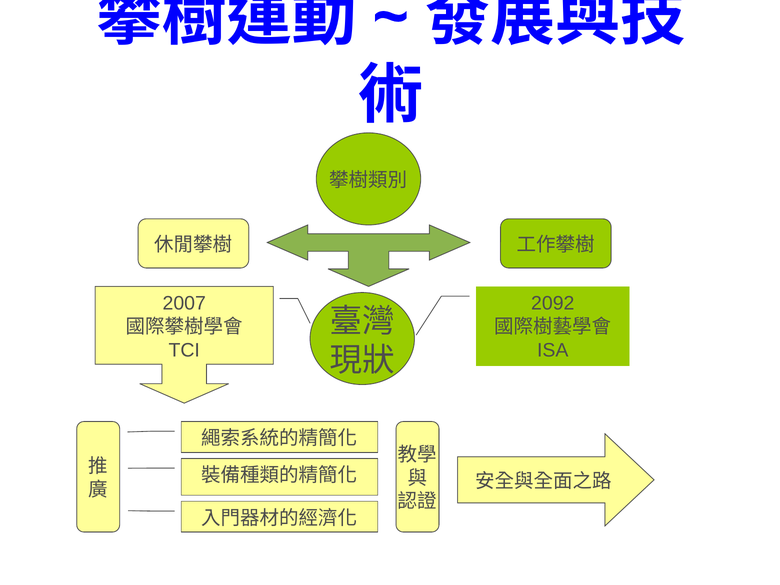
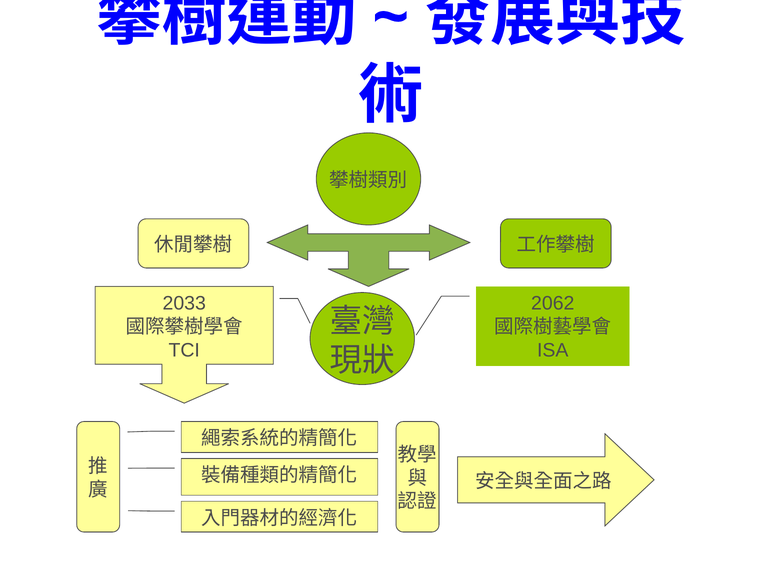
2007: 2007 -> 2033
2092: 2092 -> 2062
